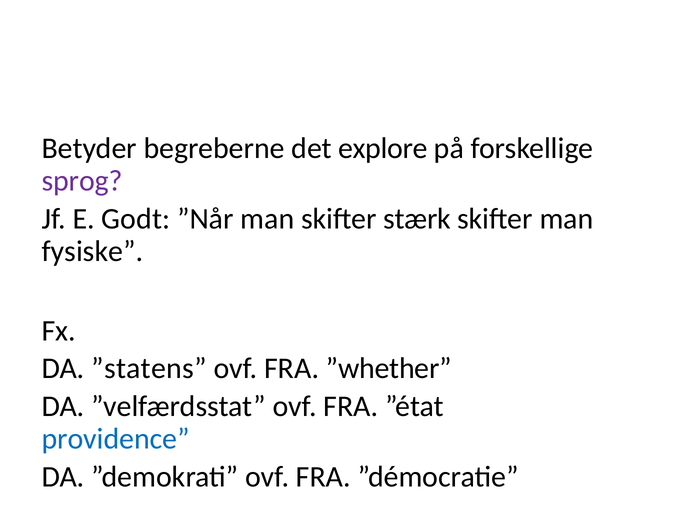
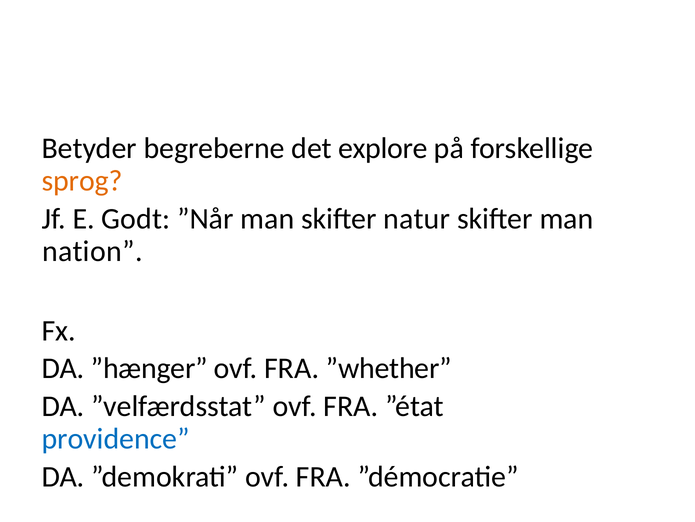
sprog colour: purple -> orange
stærk: stærk -> natur
fysiske: fysiske -> nation
”statens: ”statens -> ”hænger
